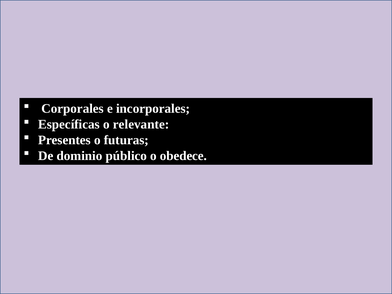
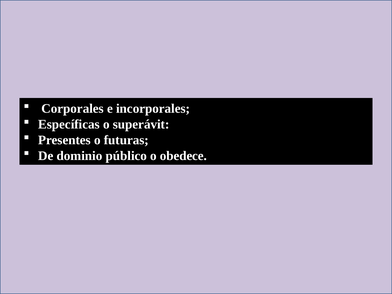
relevante: relevante -> superávit
